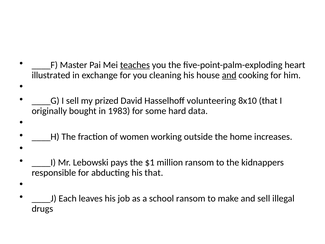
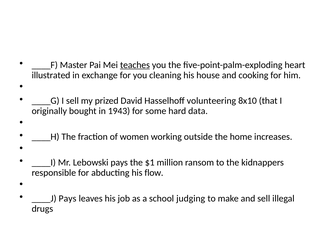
and at (229, 75) underline: present -> none
1983: 1983 -> 1943
his that: that -> flow
____J Each: Each -> Pays
school ransom: ransom -> judging
